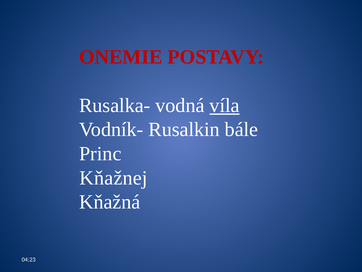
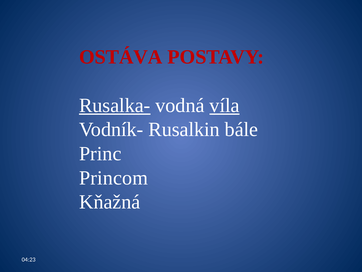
ONEMIE: ONEMIE -> OSTÁVA
Rusalka- underline: none -> present
Kňažnej: Kňažnej -> Princom
